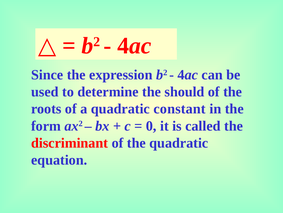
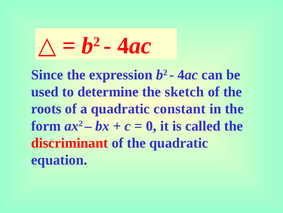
should: should -> sketch
